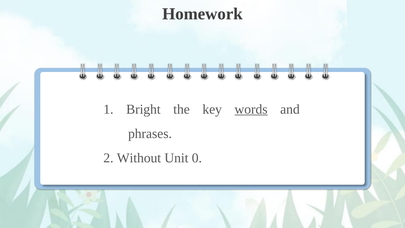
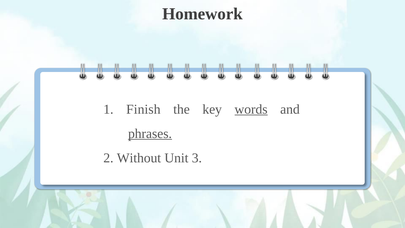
Bright: Bright -> Finish
phrases underline: none -> present
0: 0 -> 3
